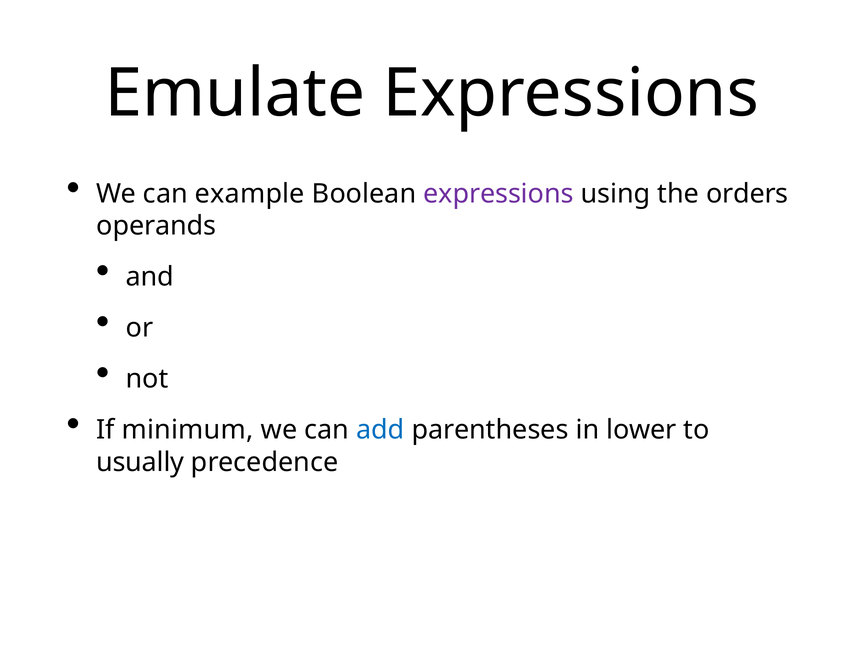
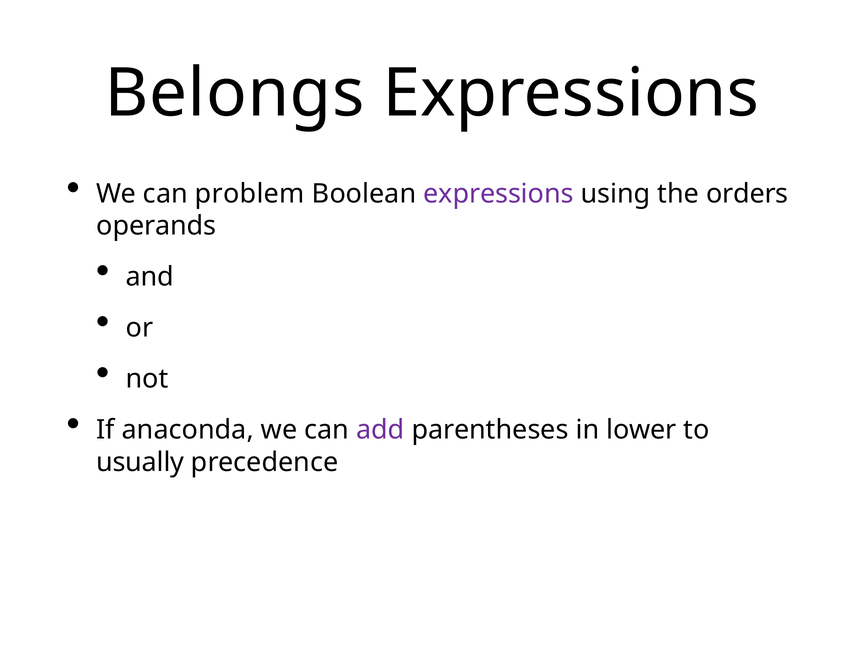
Emulate: Emulate -> Belongs
example: example -> problem
minimum: minimum -> anaconda
add colour: blue -> purple
